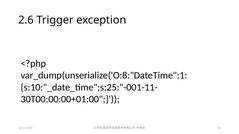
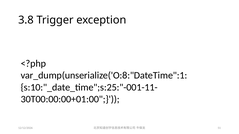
2.6: 2.6 -> 3.8
